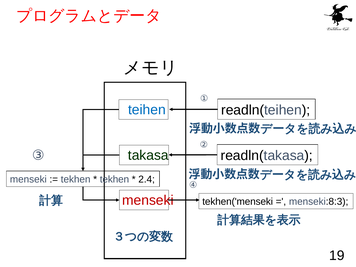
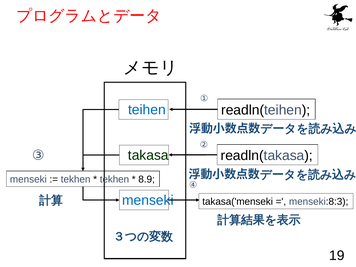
2.4: 2.4 -> 8.9
menseki at (148, 200) colour: red -> blue
tekhen('menseki: tekhen('menseki -> takasa('menseki
